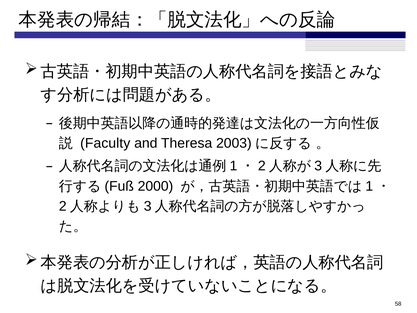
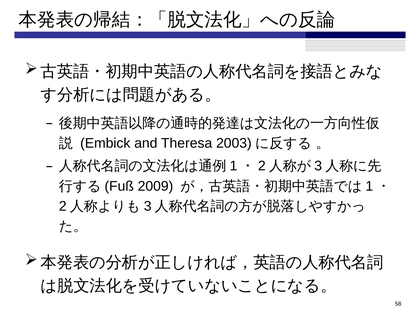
Faculty: Faculty -> Embick
2000: 2000 -> 2009
